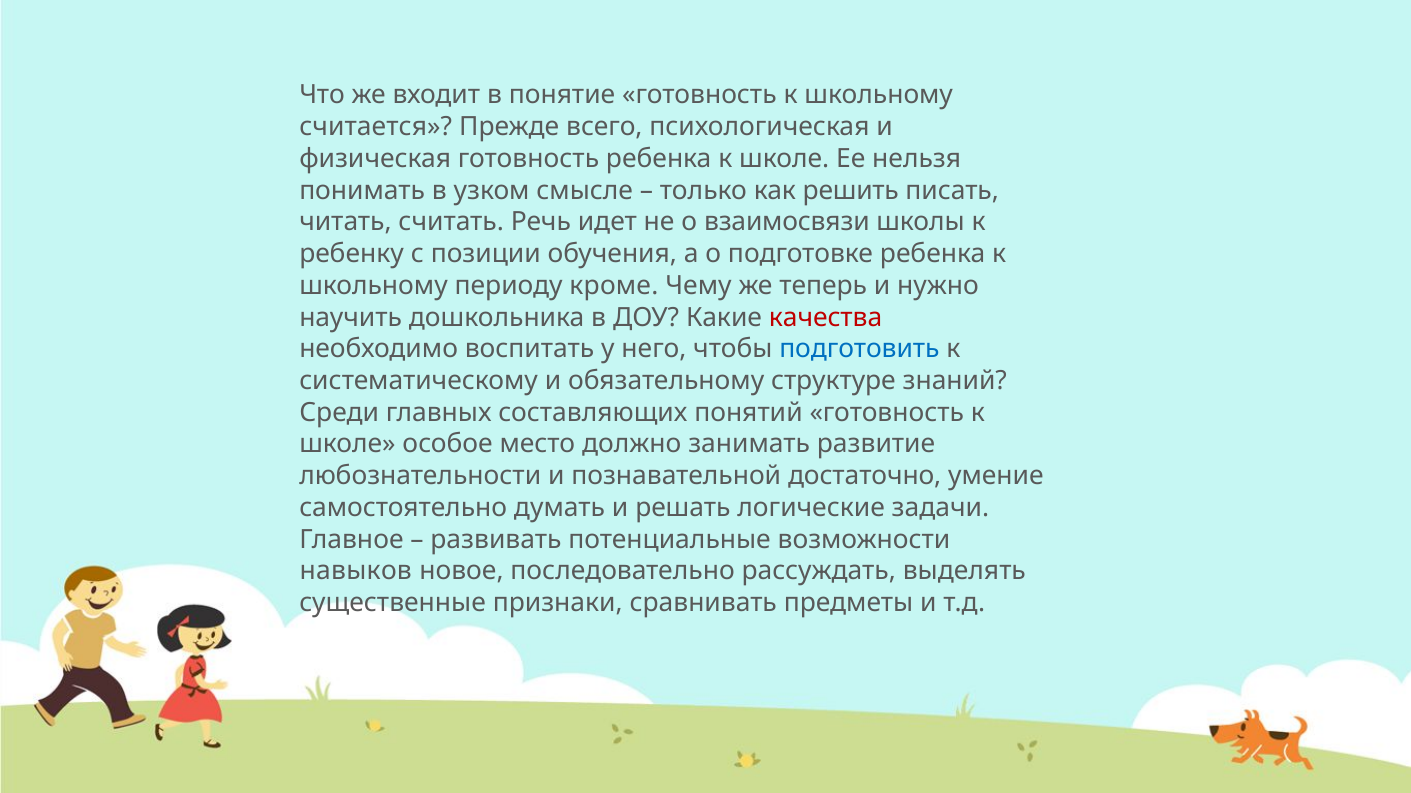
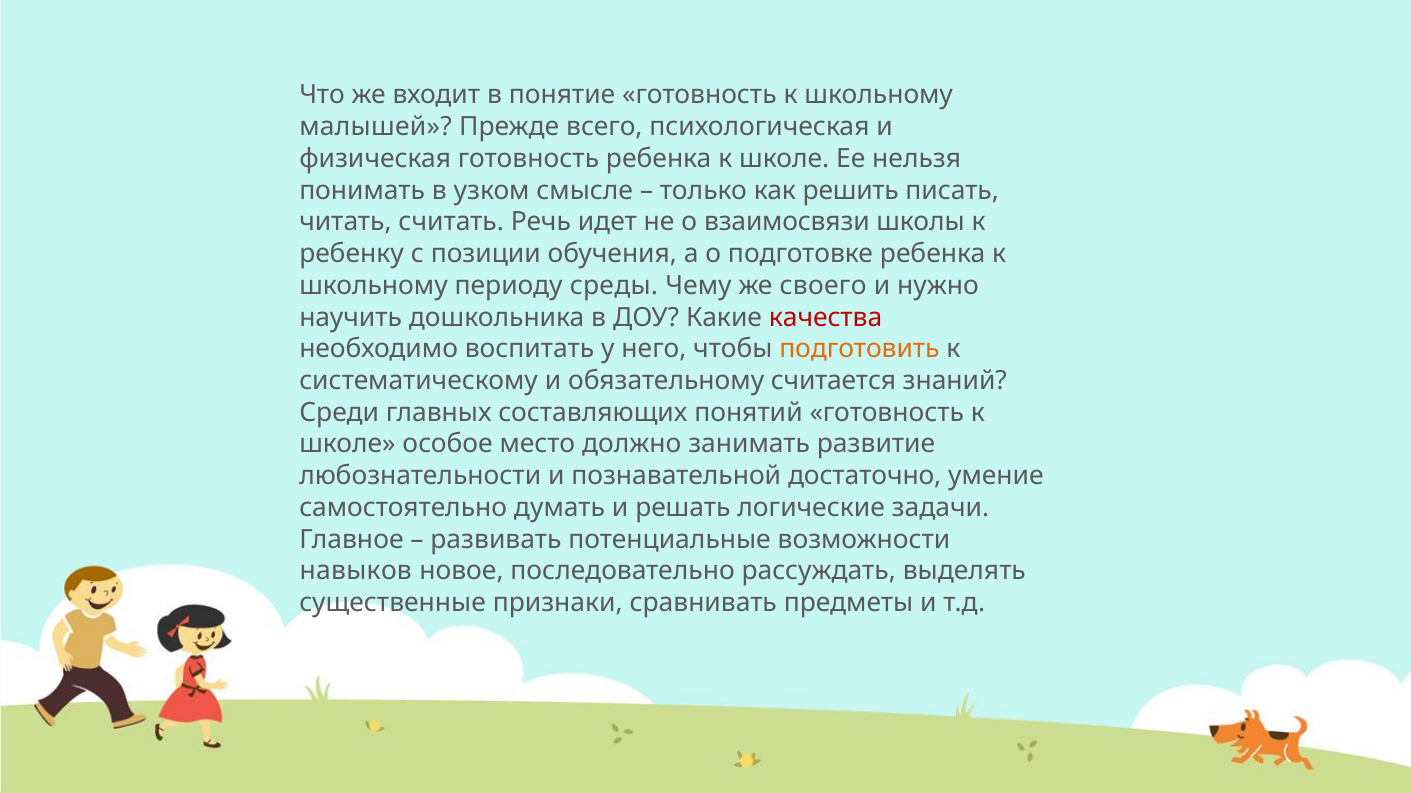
считается: считается -> малышей
кроме: кроме -> среды
теперь: теперь -> своего
подготовить colour: blue -> orange
структуре: структуре -> считается
